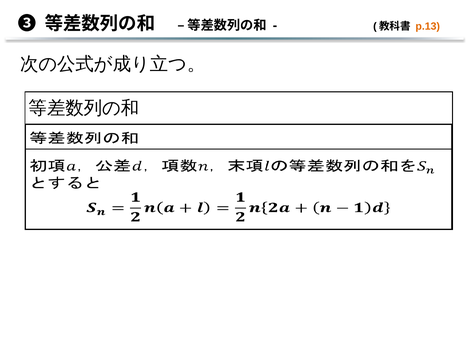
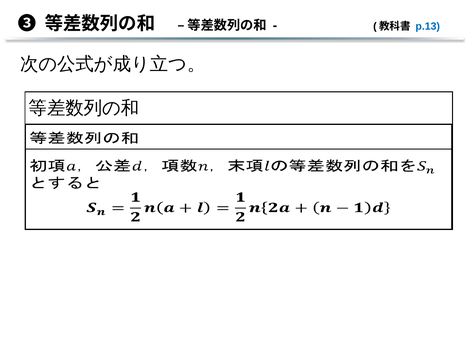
p.13 colour: orange -> blue
